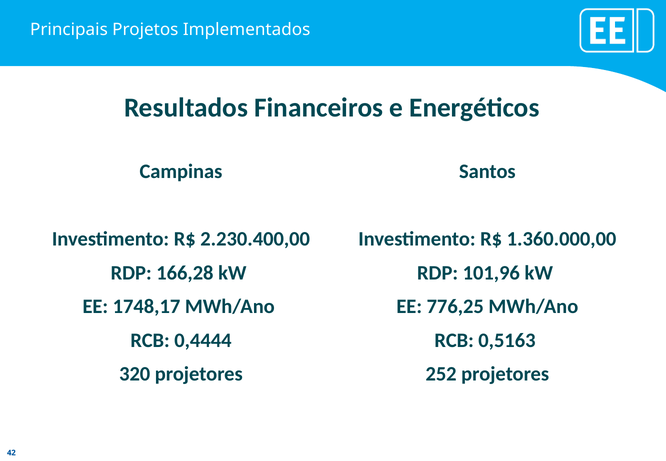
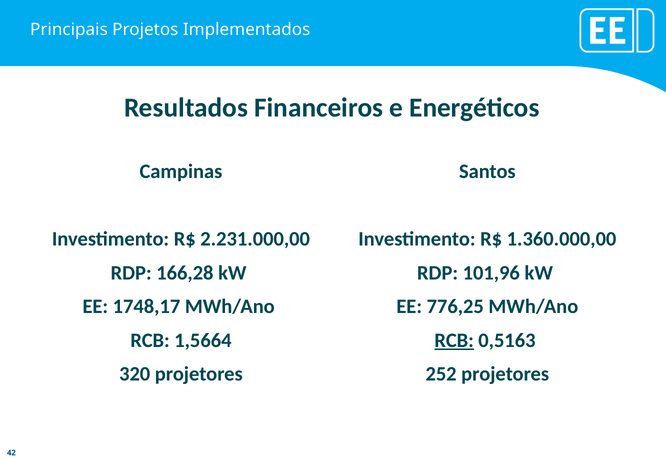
2.230.400,00: 2.230.400,00 -> 2.231.000,00
0,4444: 0,4444 -> 1,5664
RCB at (454, 340) underline: none -> present
